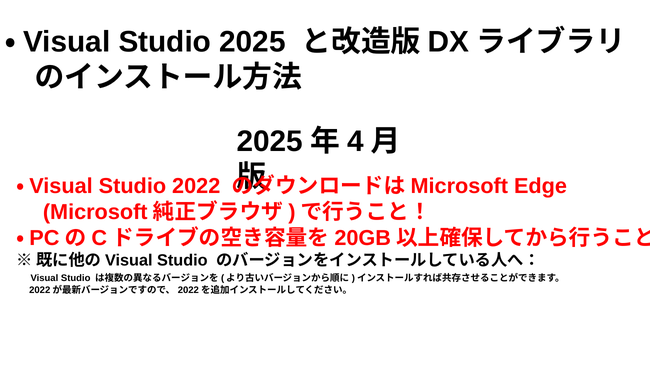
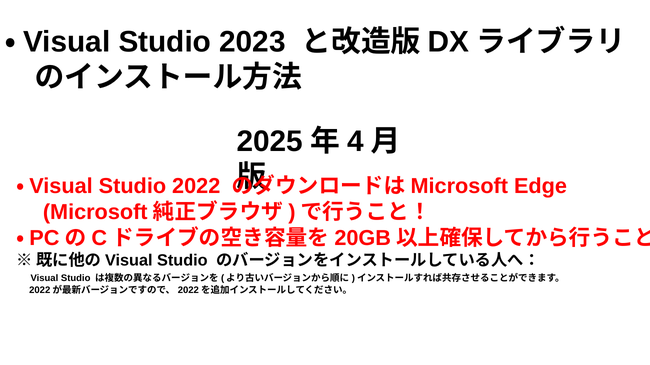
Studio 2025: 2025 -> 2023
